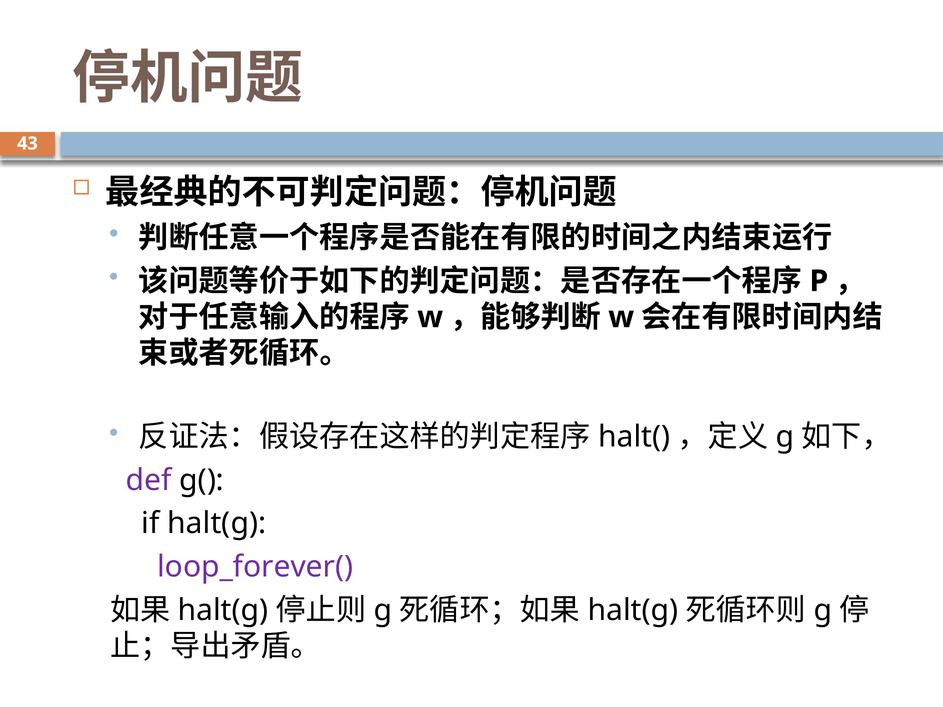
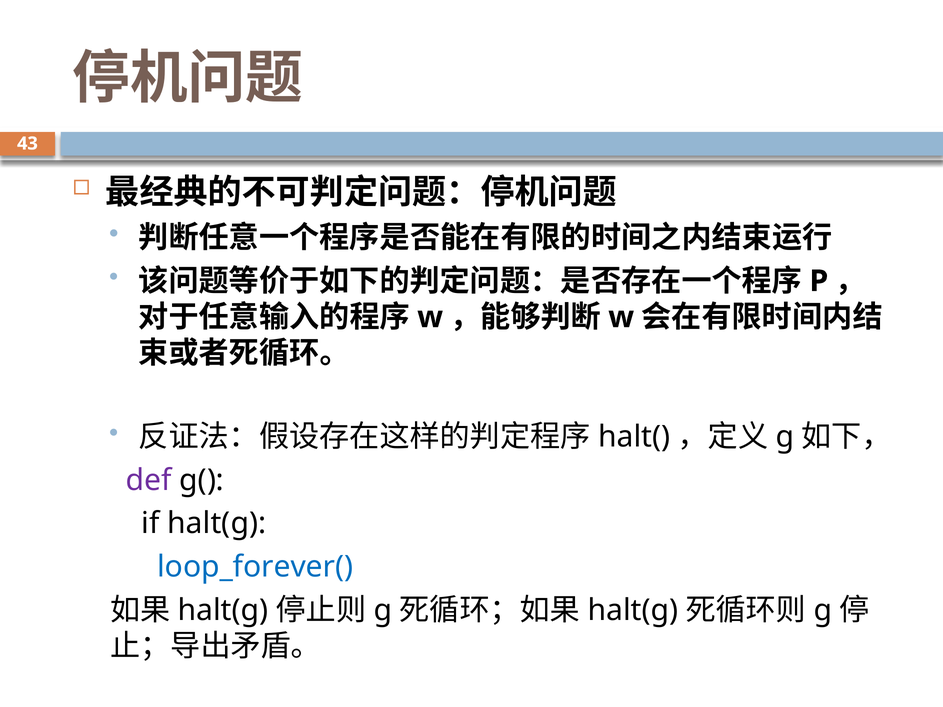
loop_forever( colour: purple -> blue
